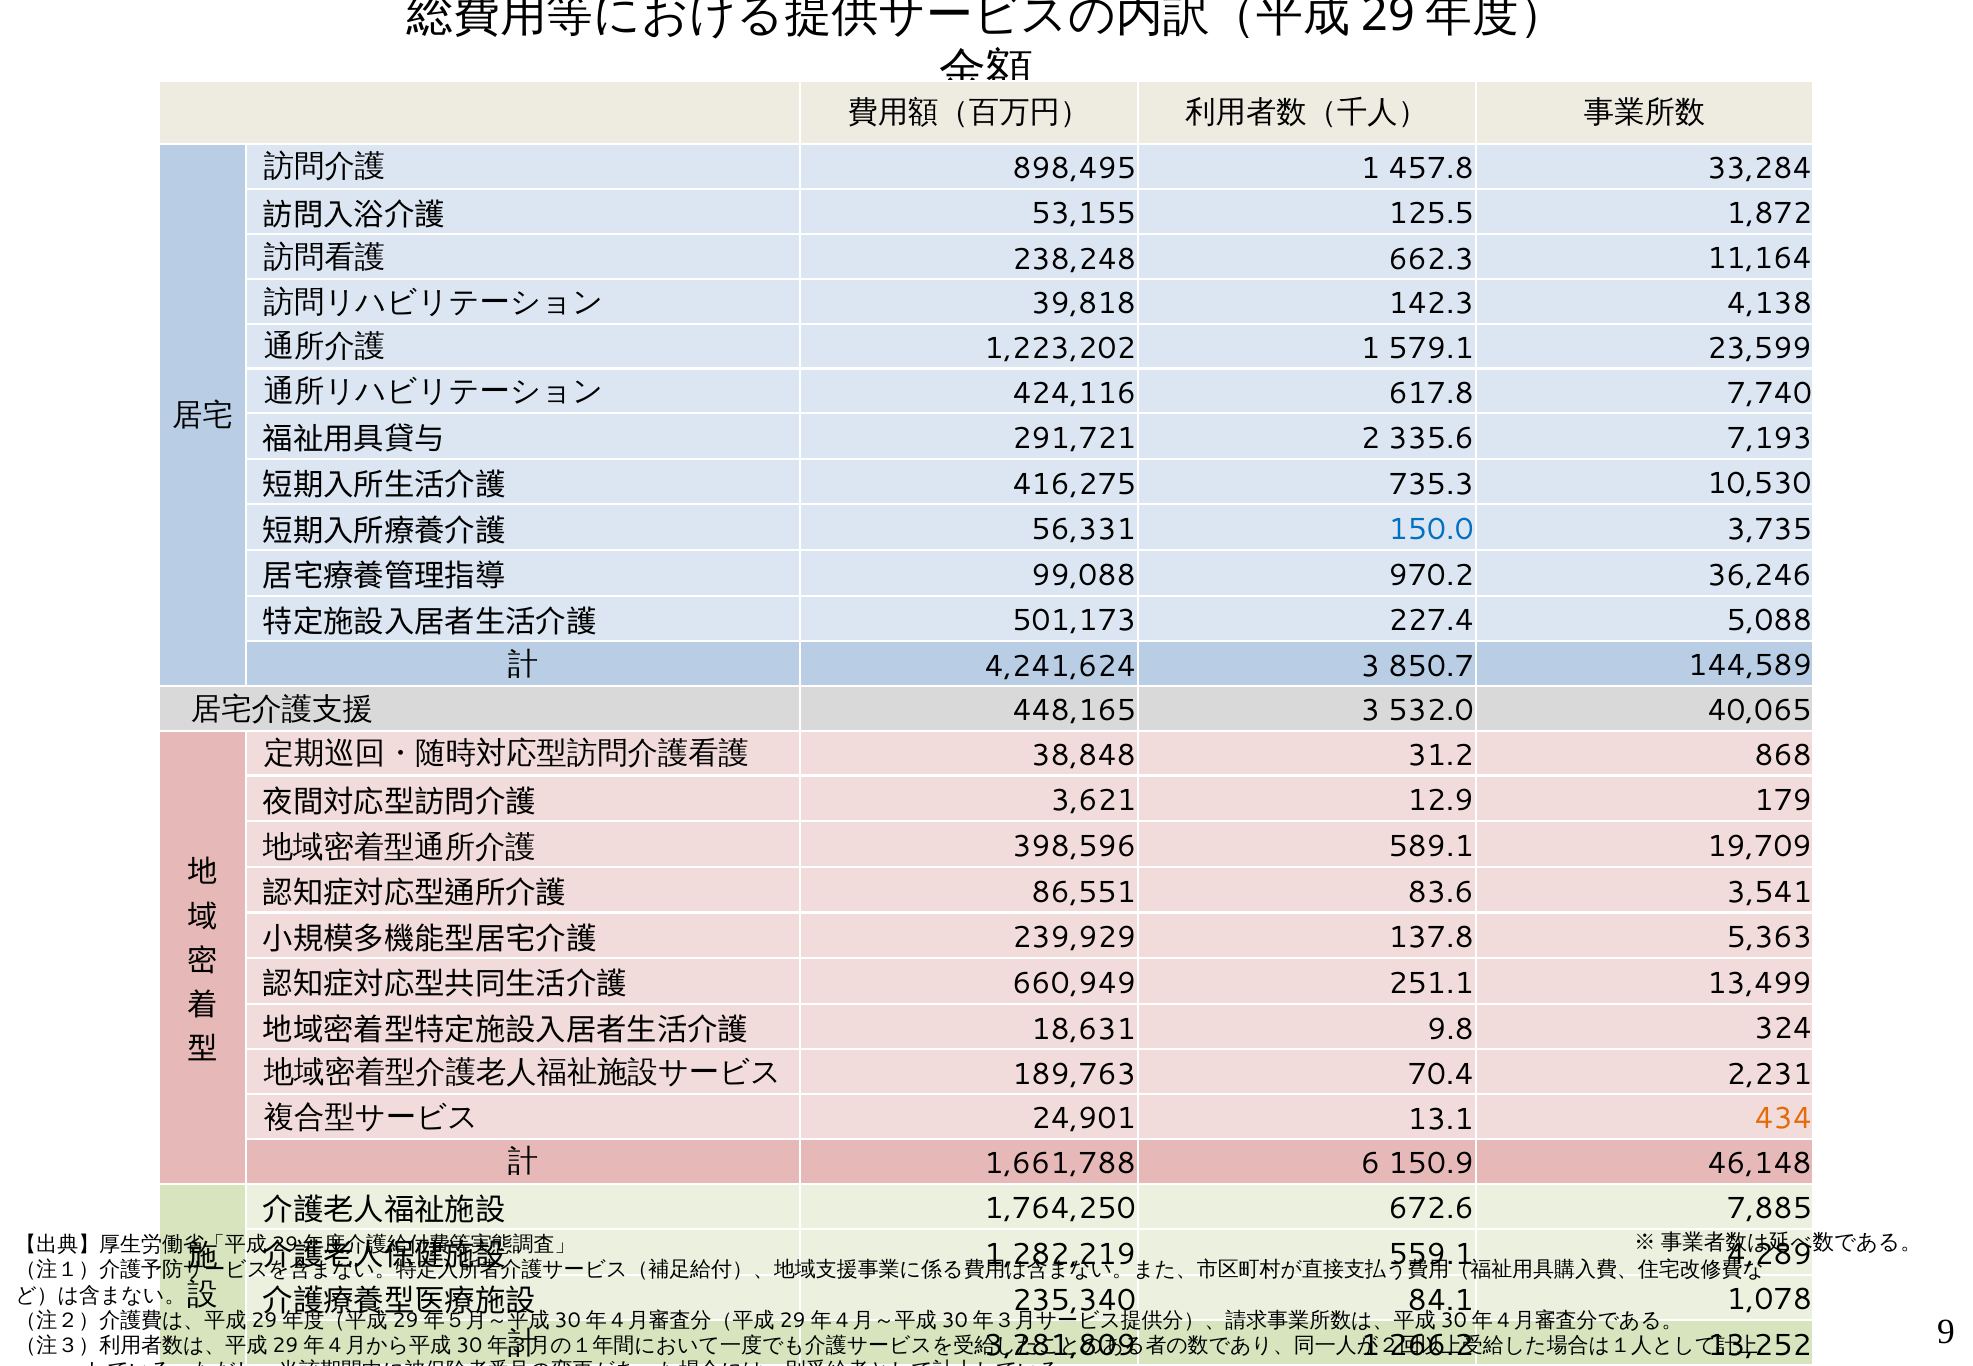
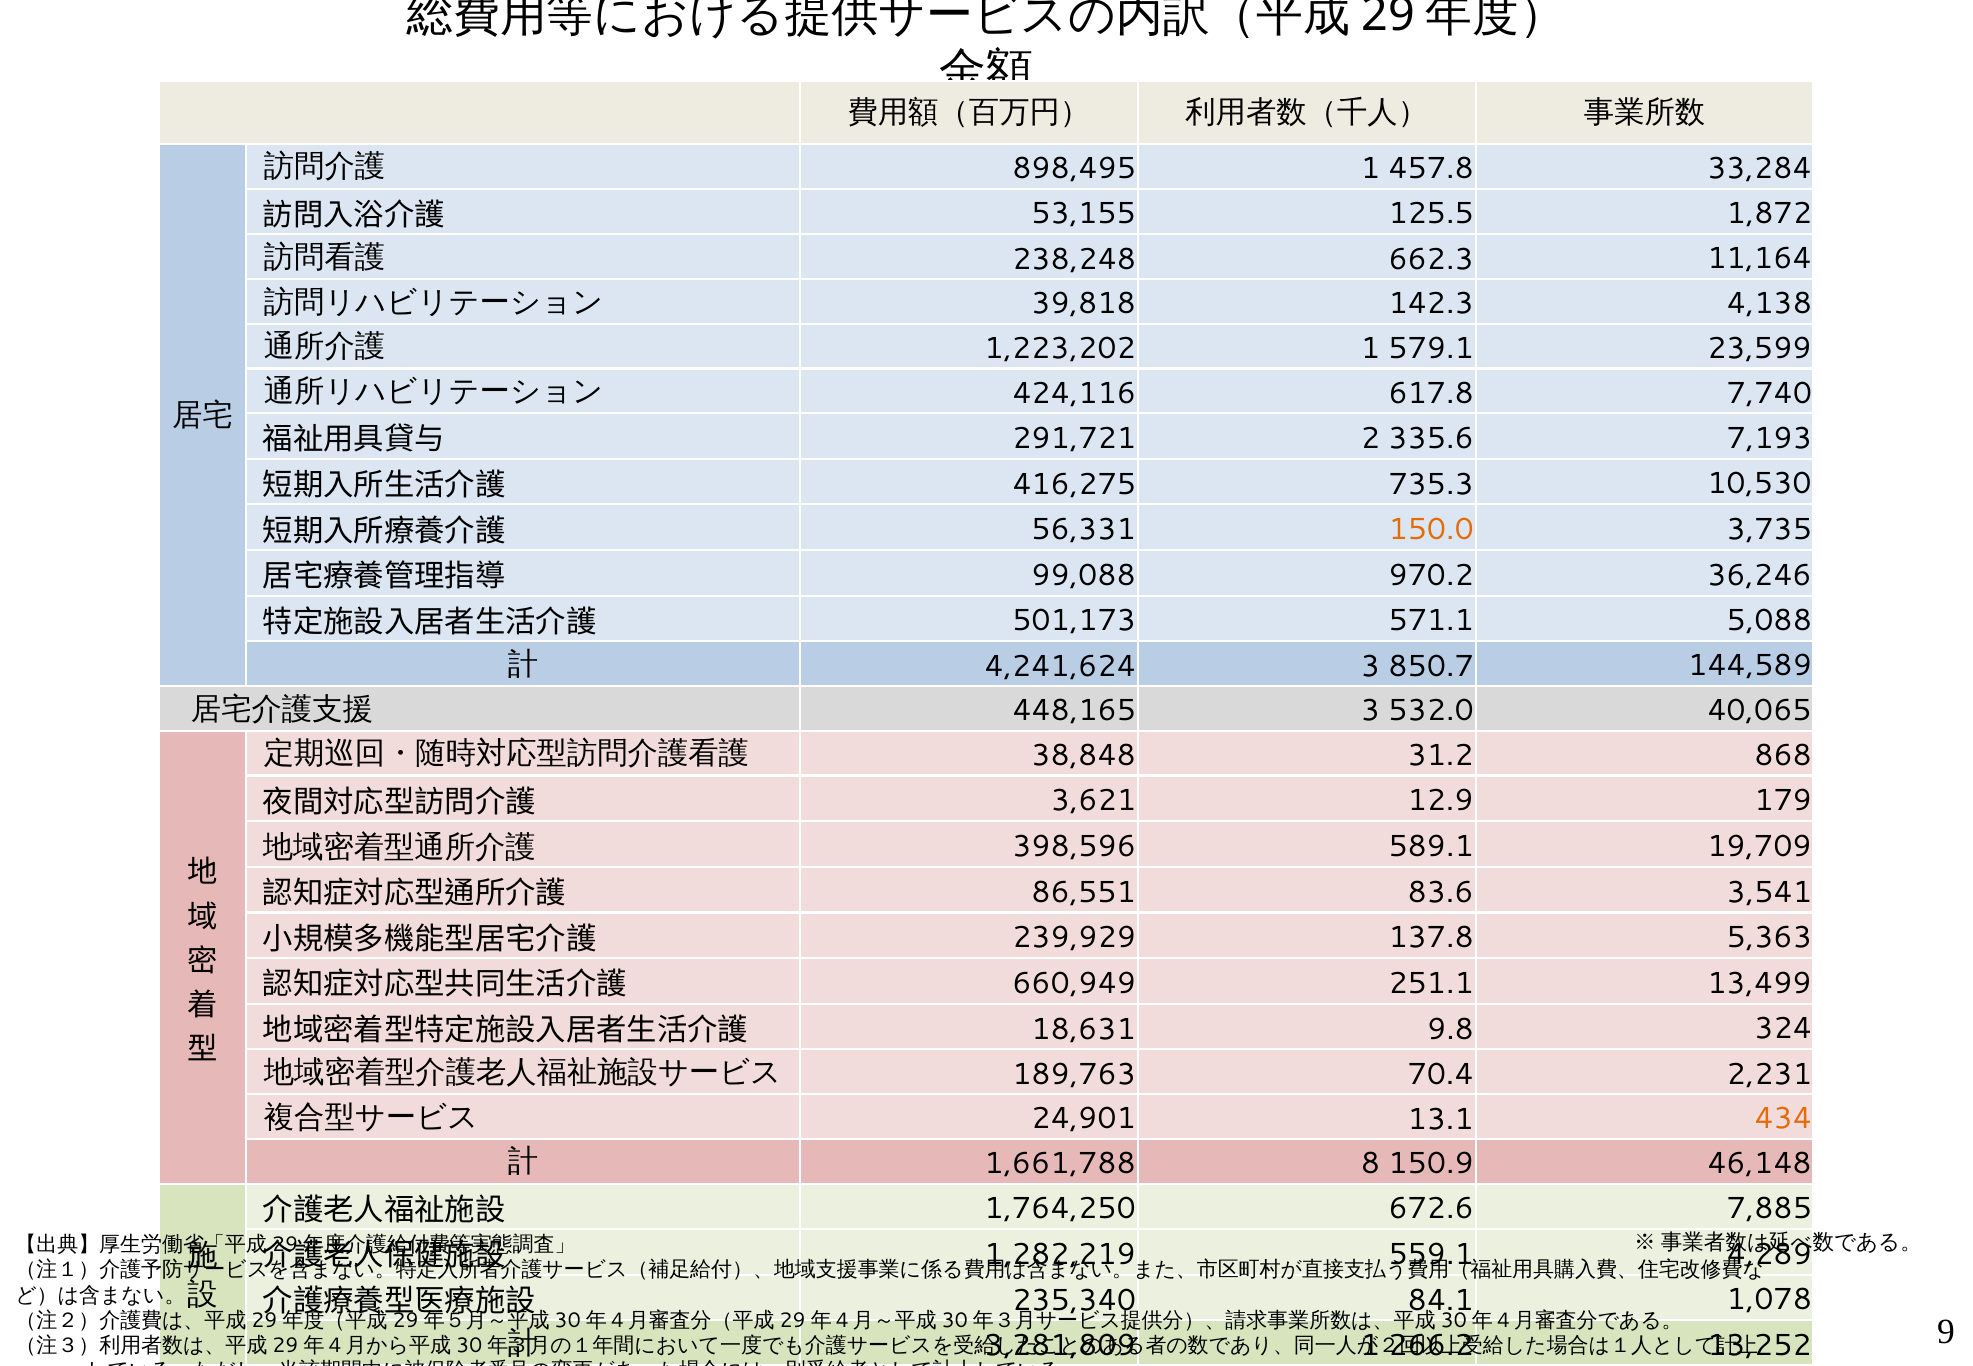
150.0 colour: blue -> orange
227.4: 227.4 -> 571.1
6: 6 -> 8
